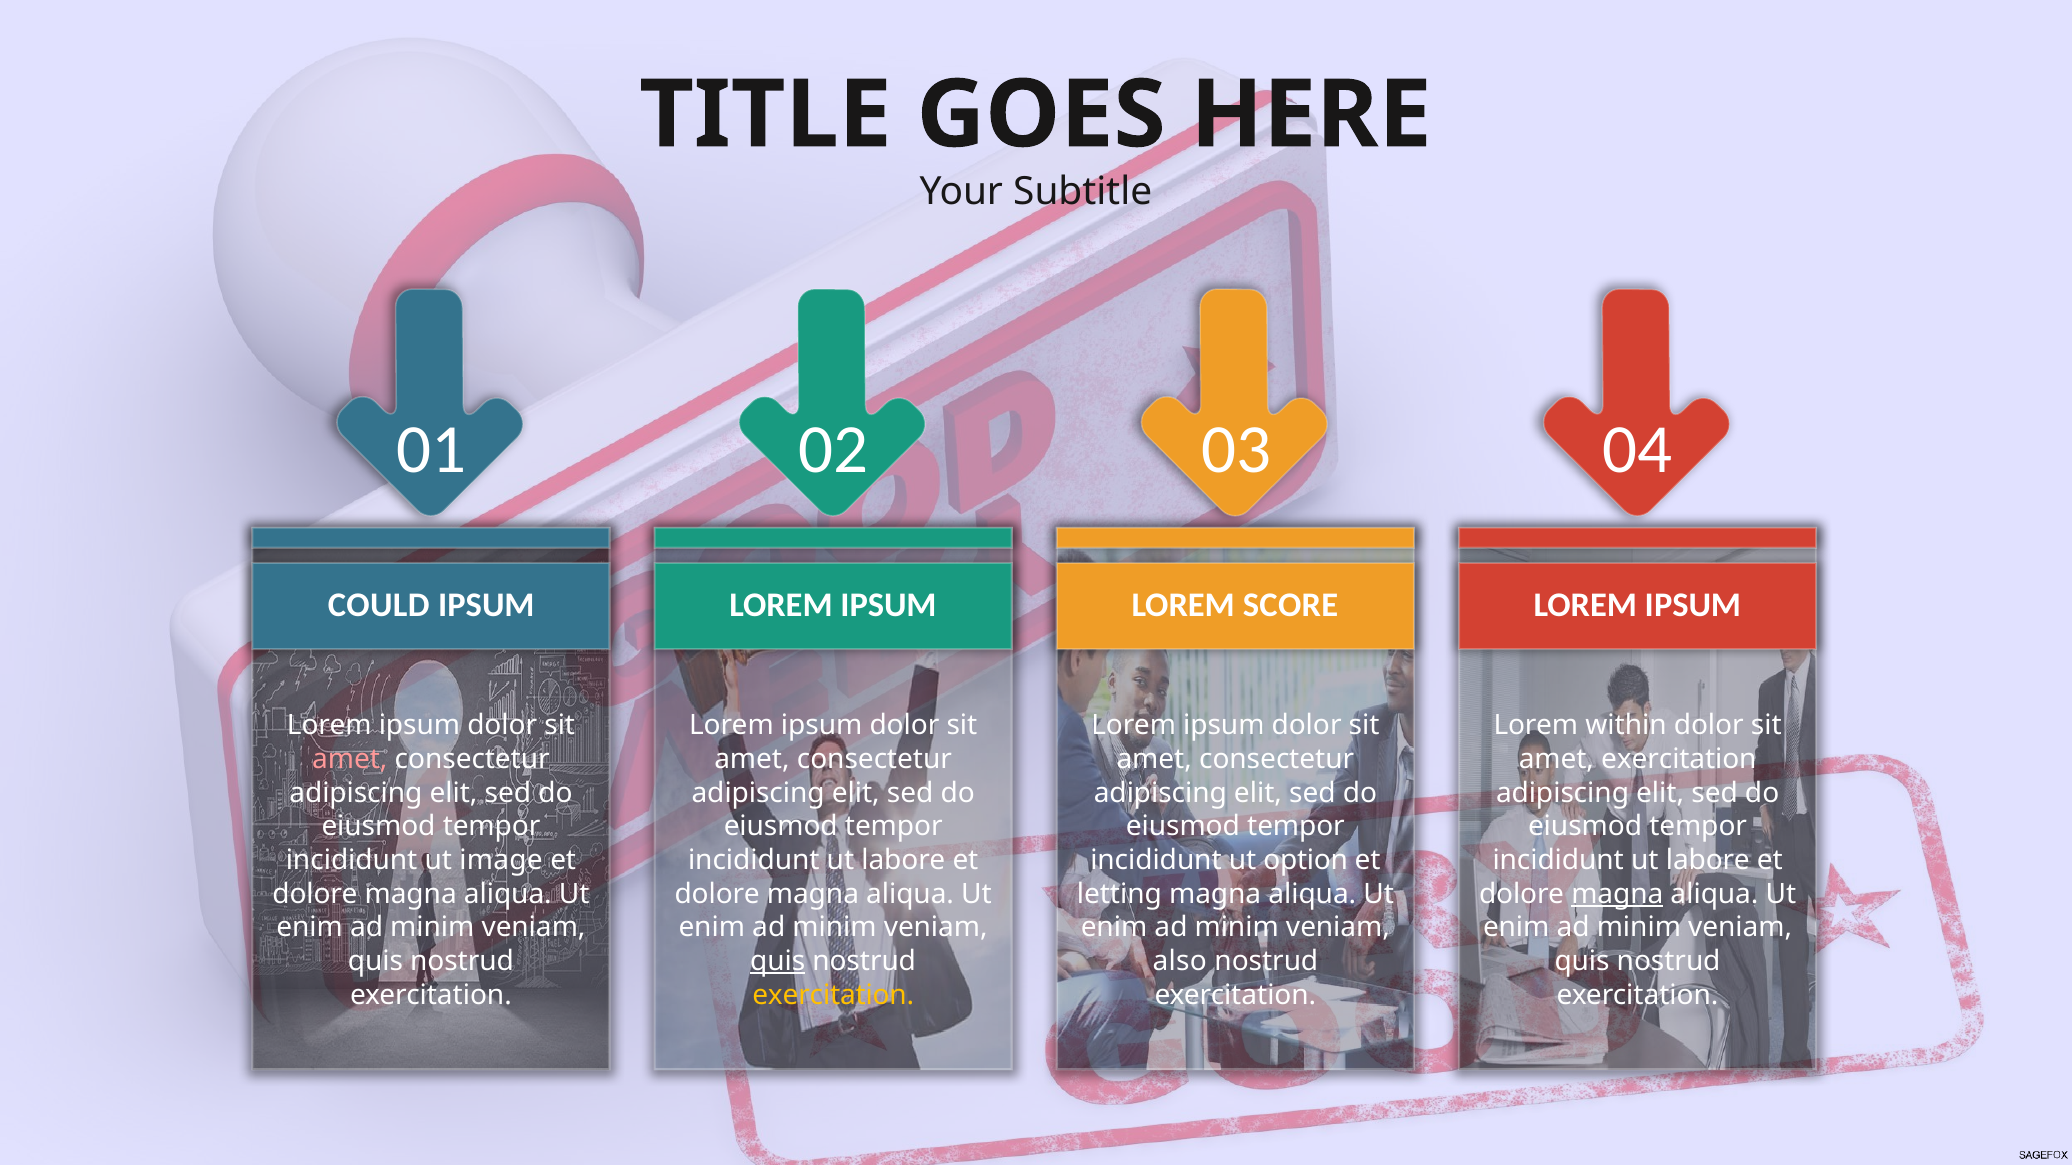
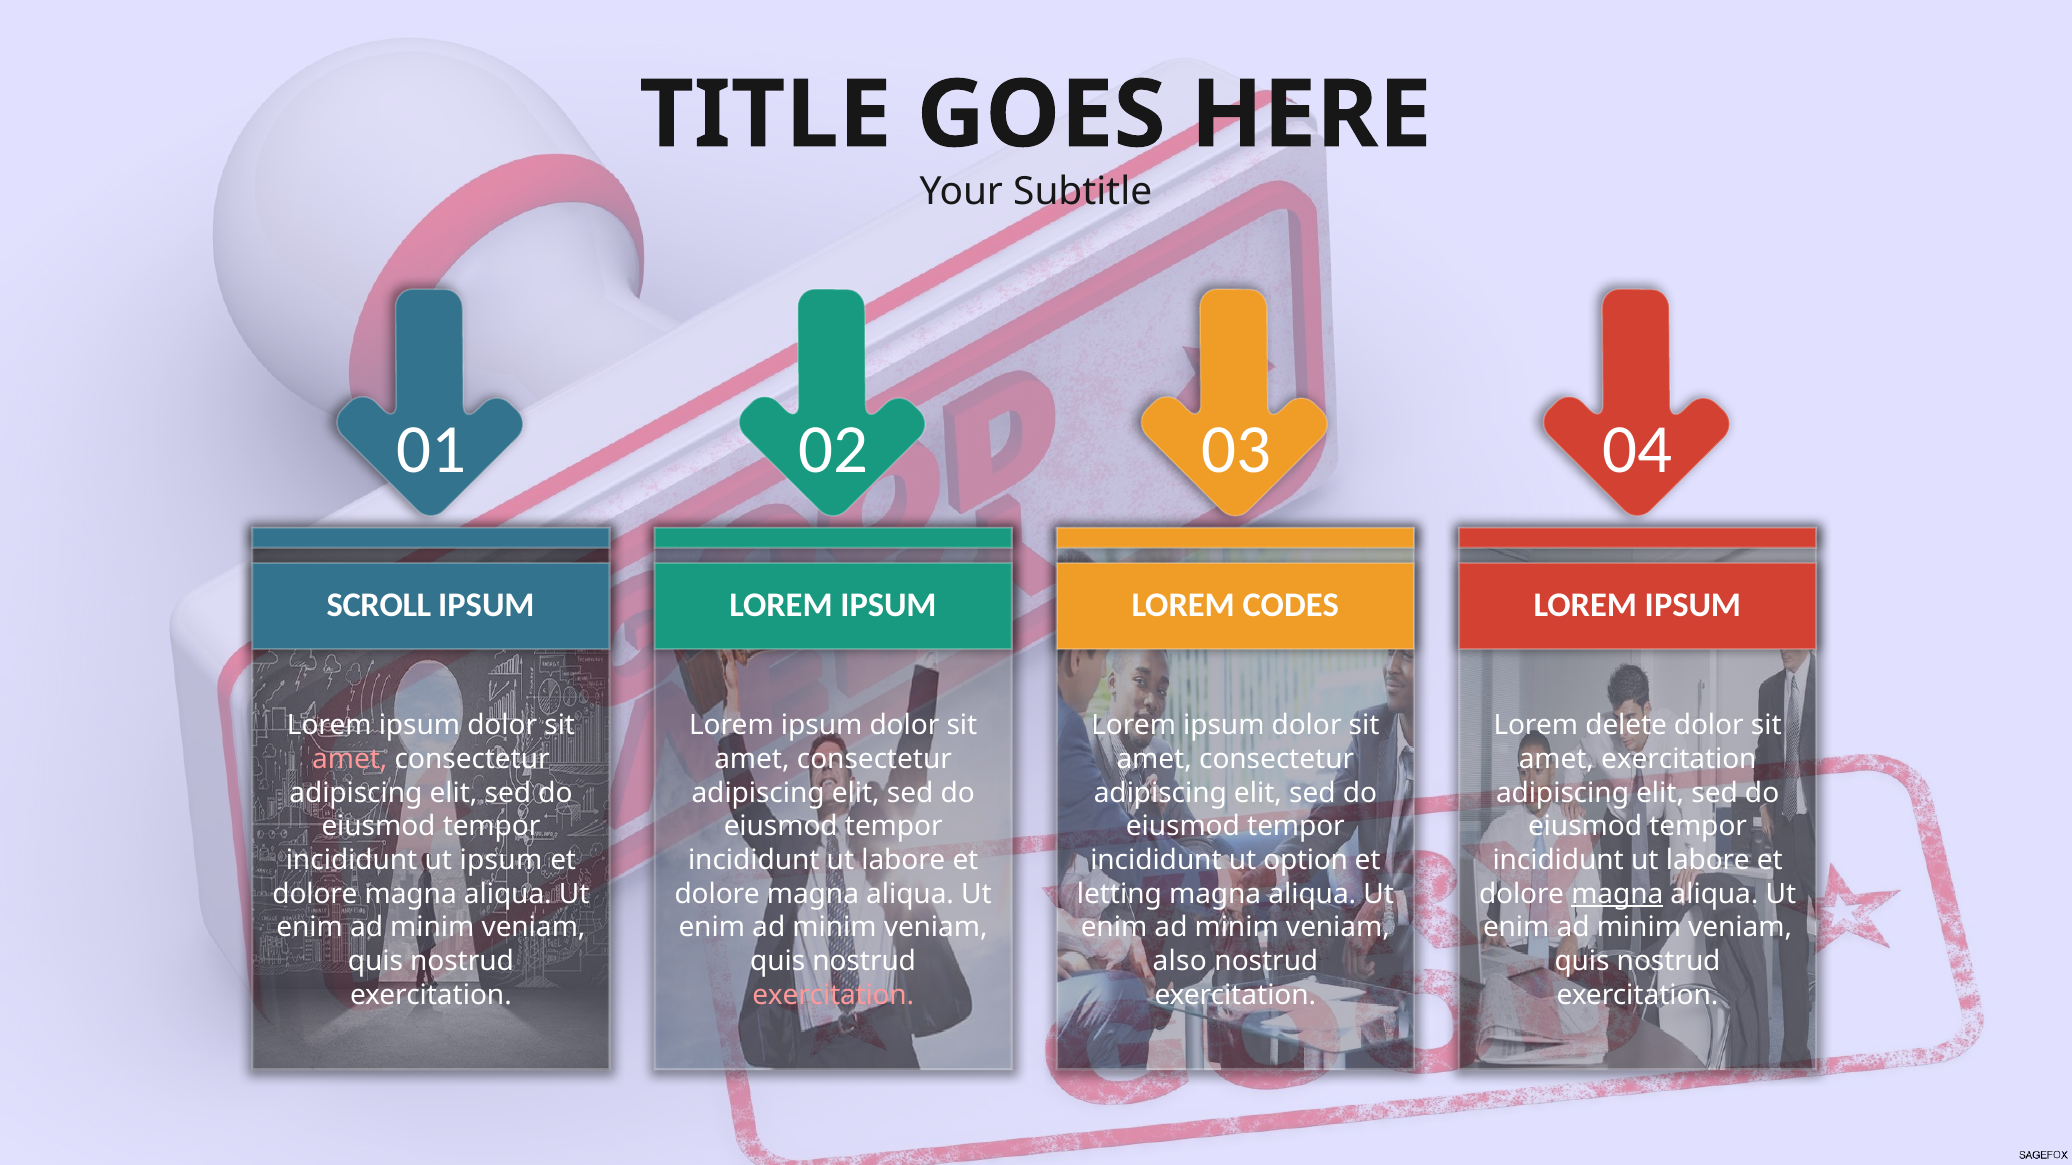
COULD: COULD -> SCROLL
SCORE: SCORE -> CODES
within: within -> delete
ut image: image -> ipsum
quis at (778, 962) underline: present -> none
exercitation at (833, 995) colour: yellow -> pink
